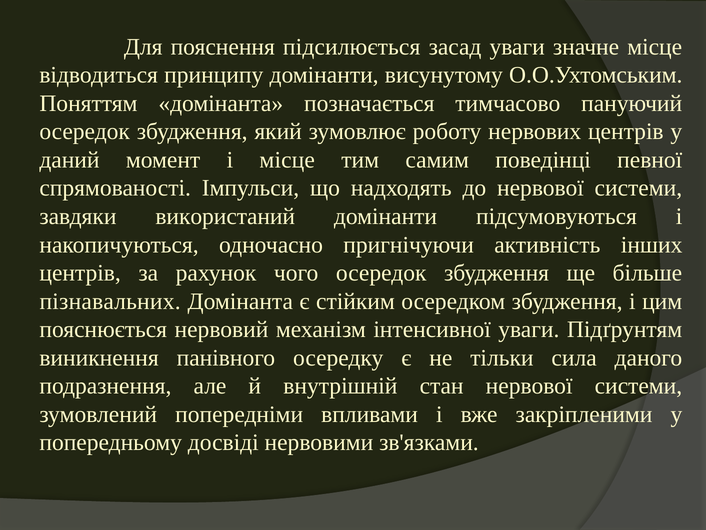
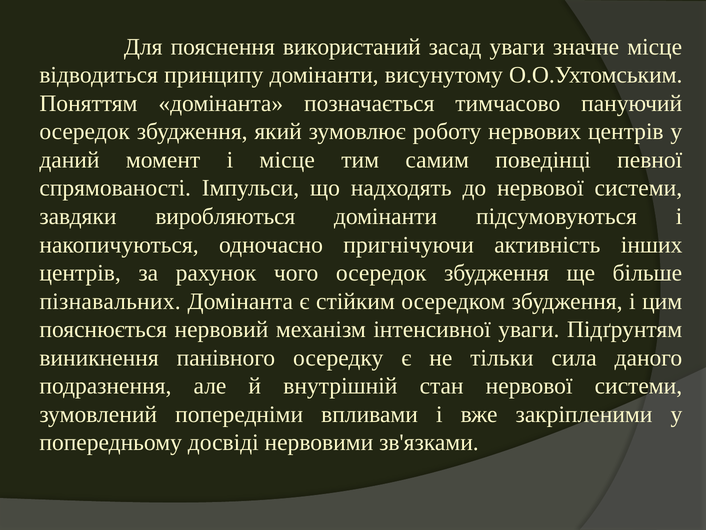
підсилюється: підсилюється -> використаний
використаний: використаний -> виробляються
